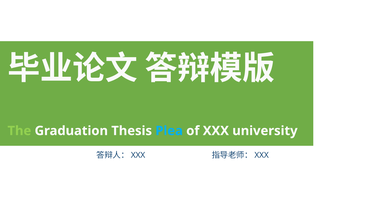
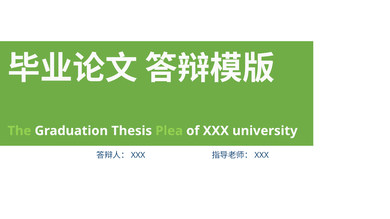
Plea colour: light blue -> light green
